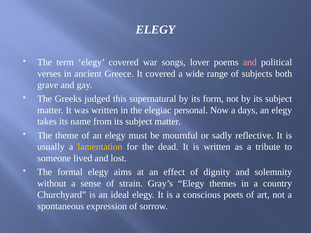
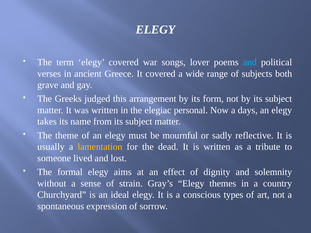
and at (250, 62) colour: pink -> light blue
supernatural: supernatural -> arrangement
poets: poets -> types
